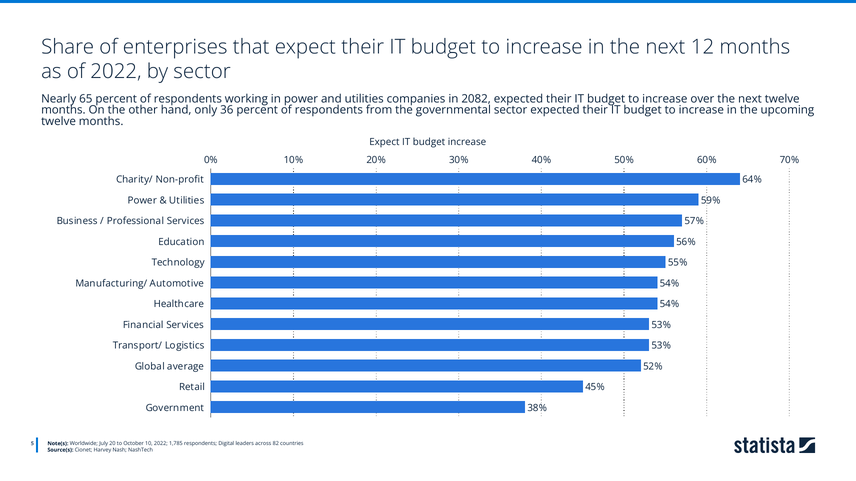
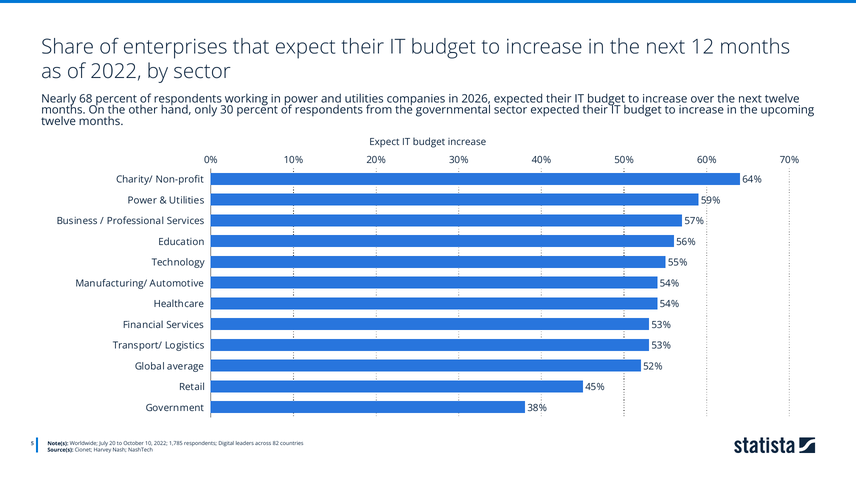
65: 65 -> 68
2082: 2082 -> 2026
36: 36 -> 30
